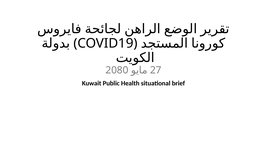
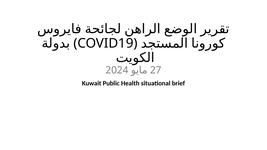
2080: 2080 -> 2024
